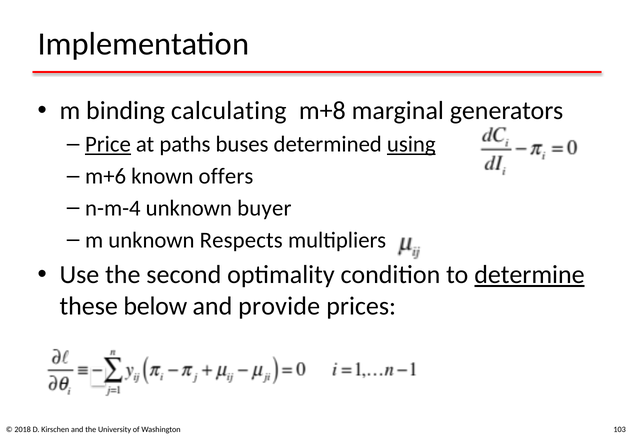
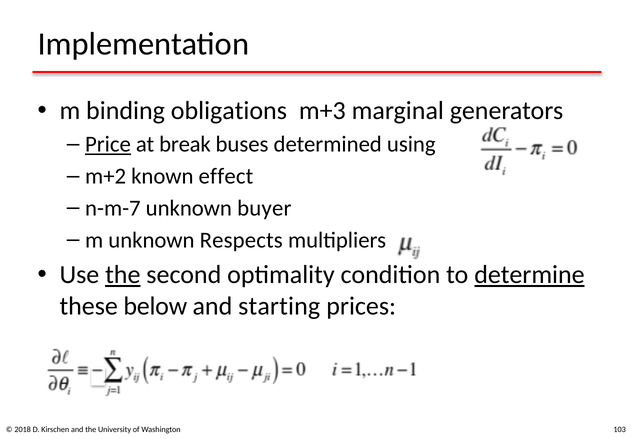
calculating: calculating -> obligations
m+8: m+8 -> m+3
paths: paths -> break
using underline: present -> none
m+6: m+6 -> m+2
offers: offers -> effect
n-m-4: n-m-4 -> n-m-7
the at (123, 275) underline: none -> present
provide: provide -> starting
